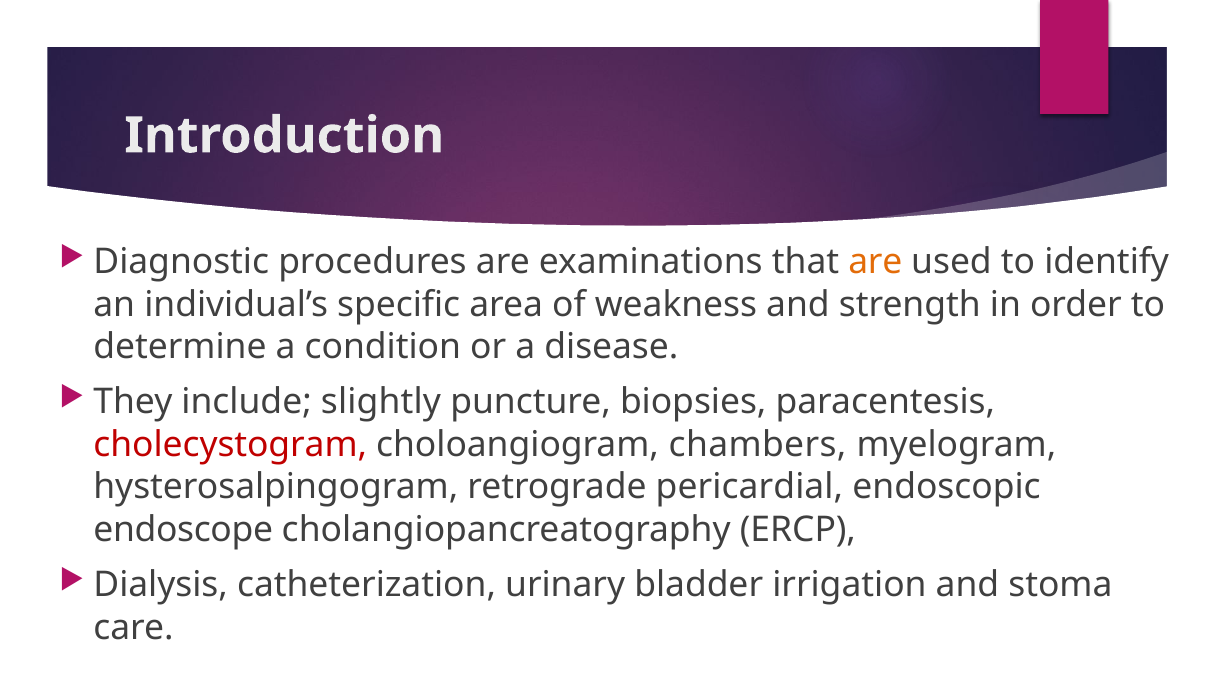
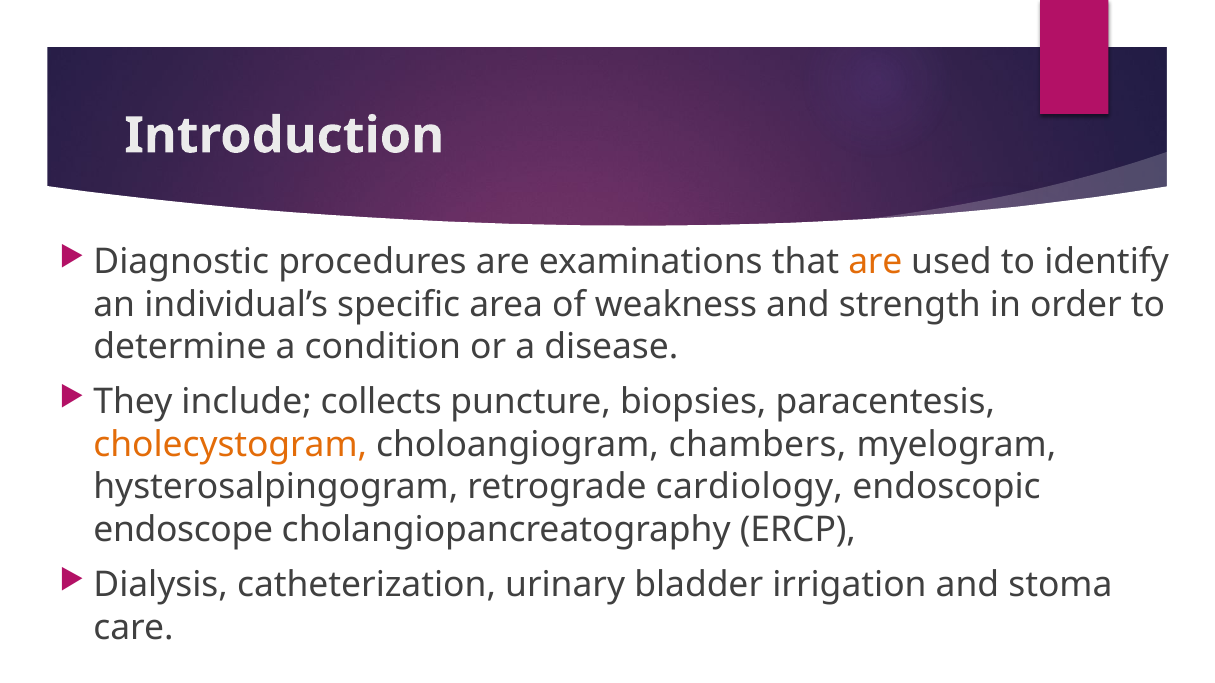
slightly: slightly -> collects
cholecystogram colour: red -> orange
pericardial: pericardial -> cardiology
